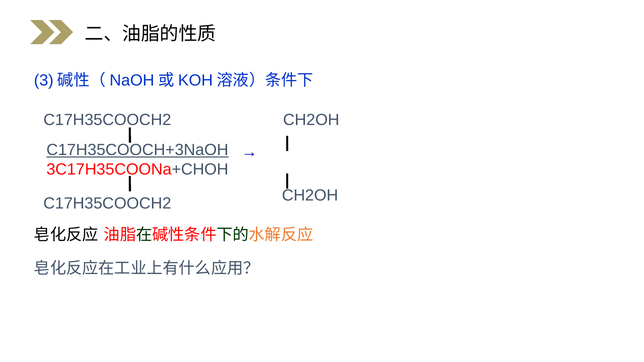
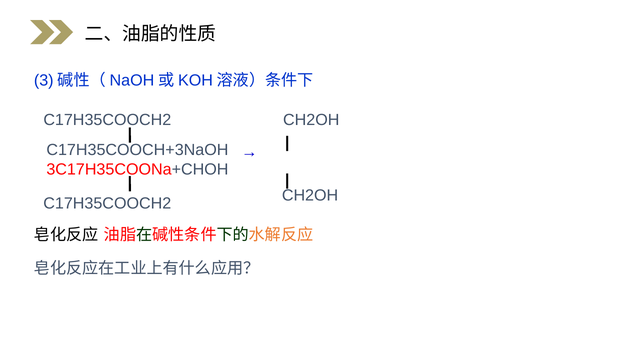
C17H35COOCH+3NaOH underline: present -> none
